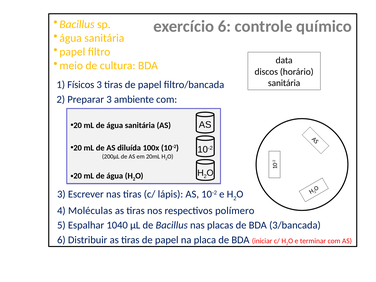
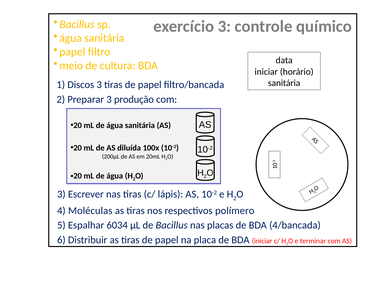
exercício 6: 6 -> 3
discos at (266, 72): discos -> iniciar
Físicos: Físicos -> Discos
ambiente: ambiente -> produção
1040: 1040 -> 6034
3/bancada: 3/bancada -> 4/bancada
